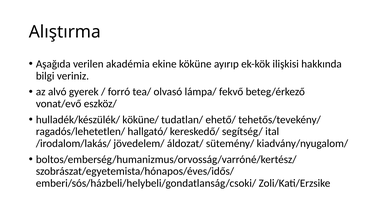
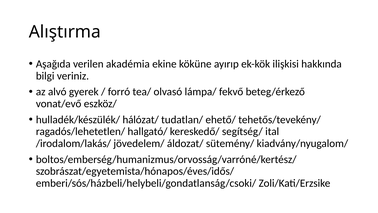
köküne/: köküne/ -> hálózat/
